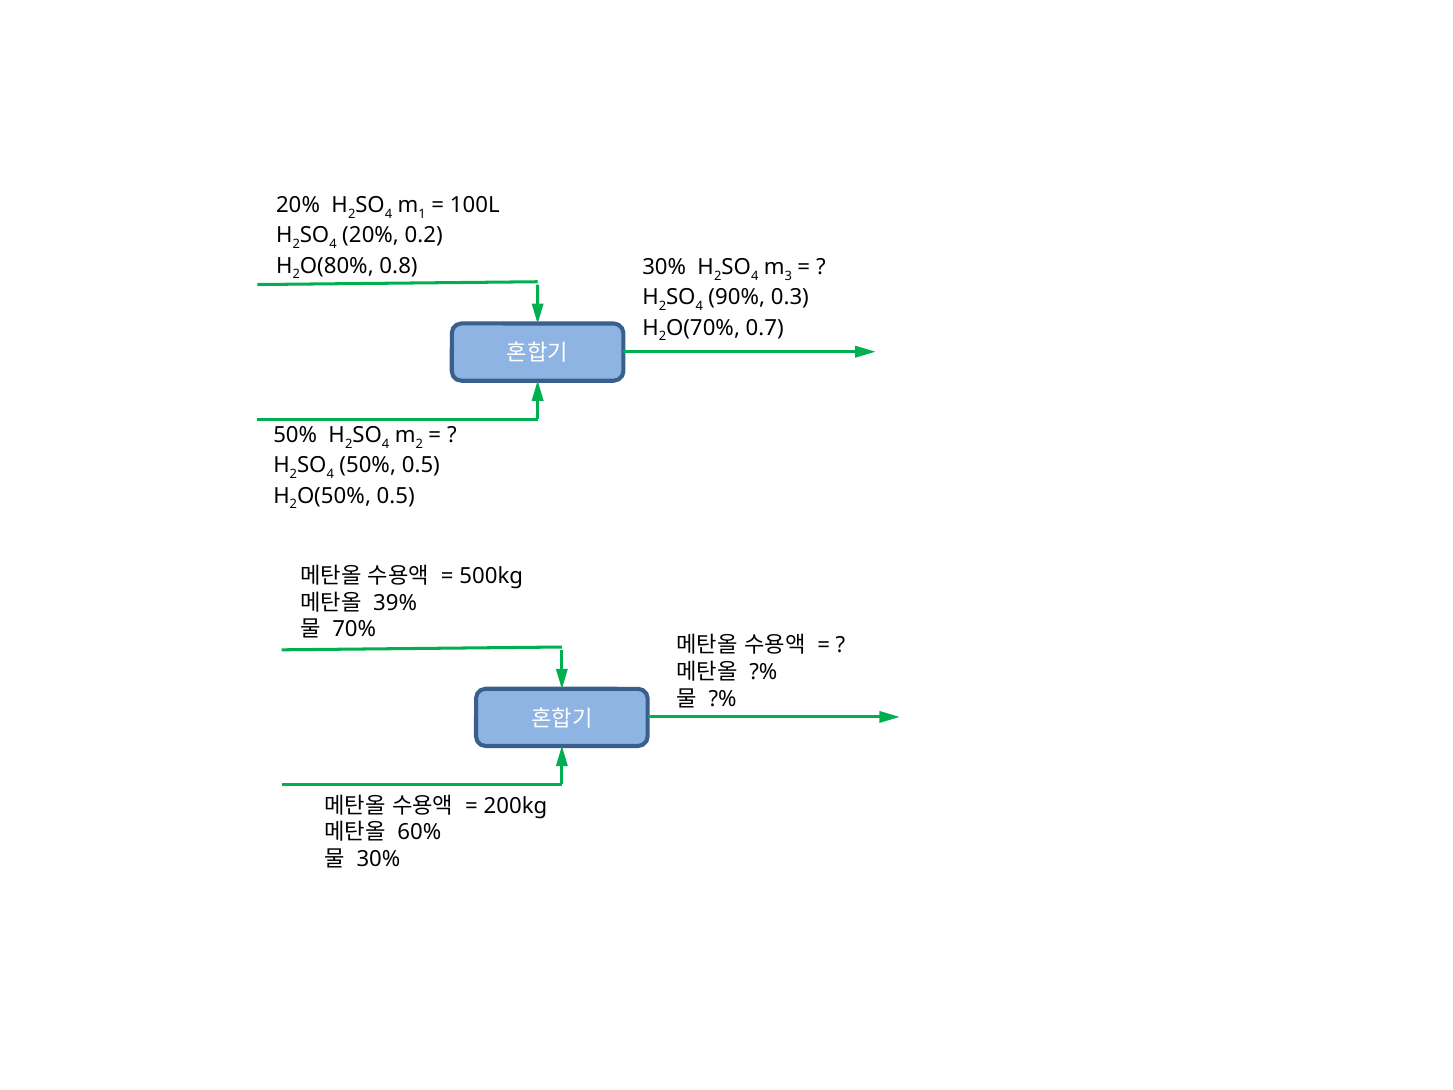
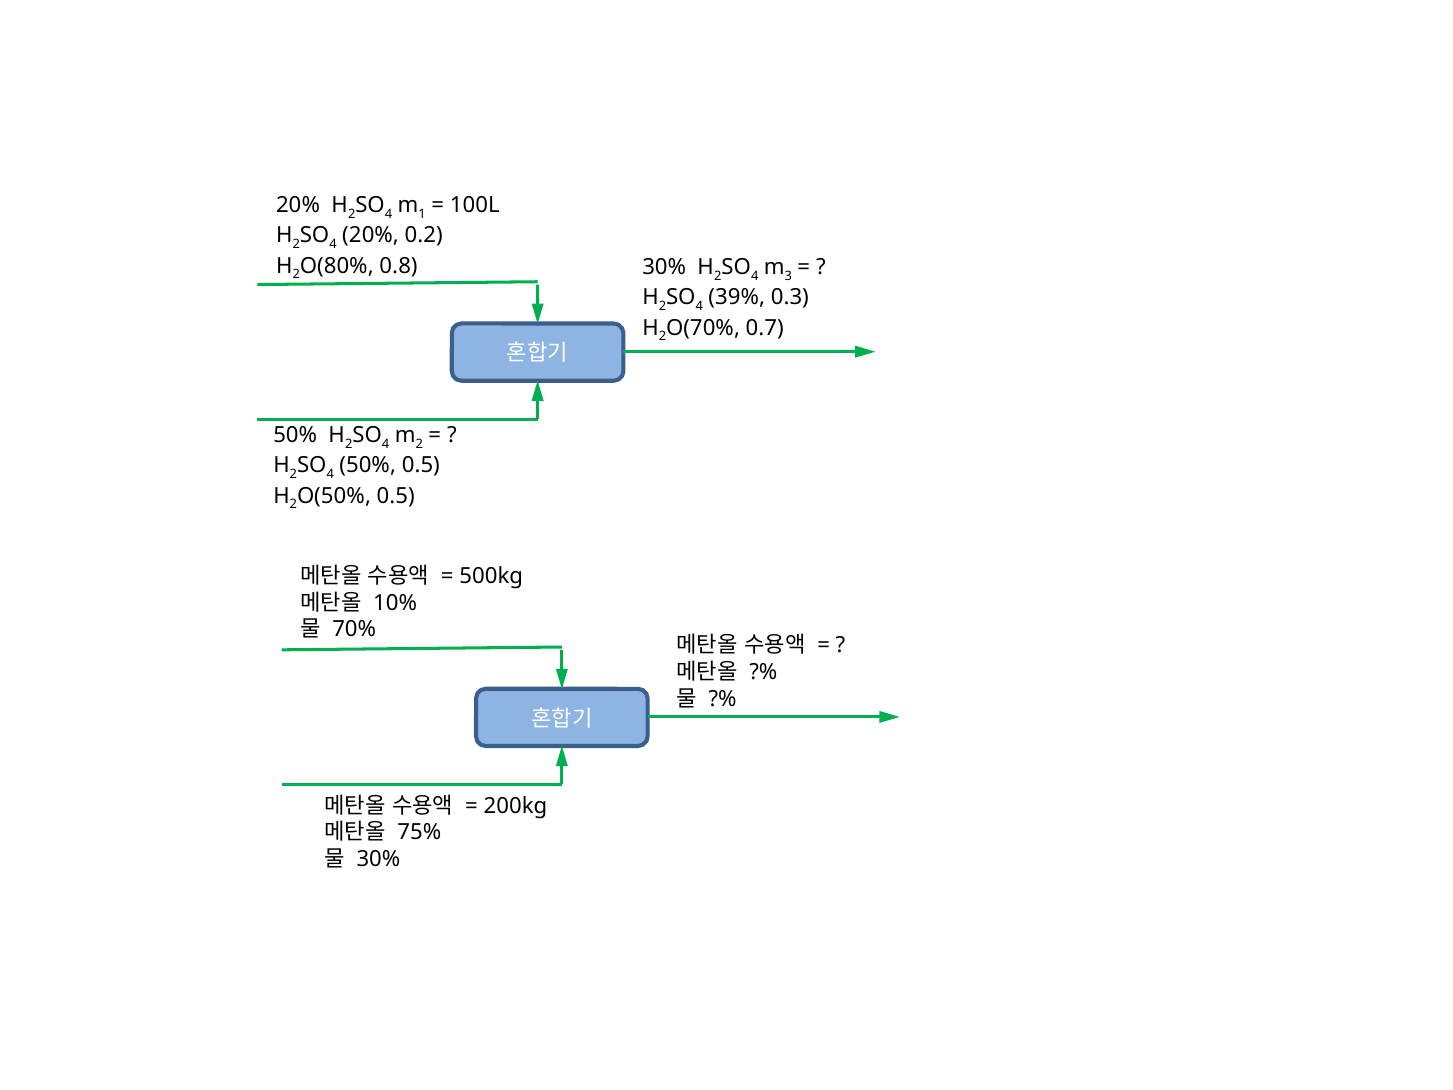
90%: 90% -> 39%
39%: 39% -> 10%
60%: 60% -> 75%
